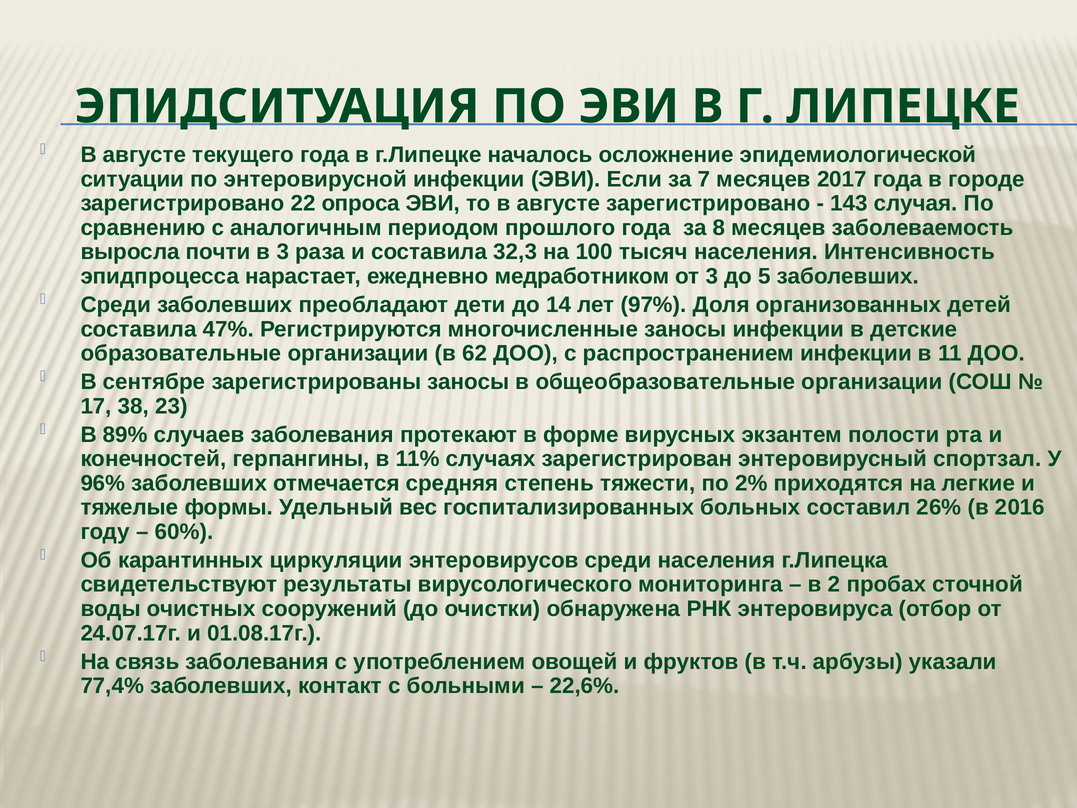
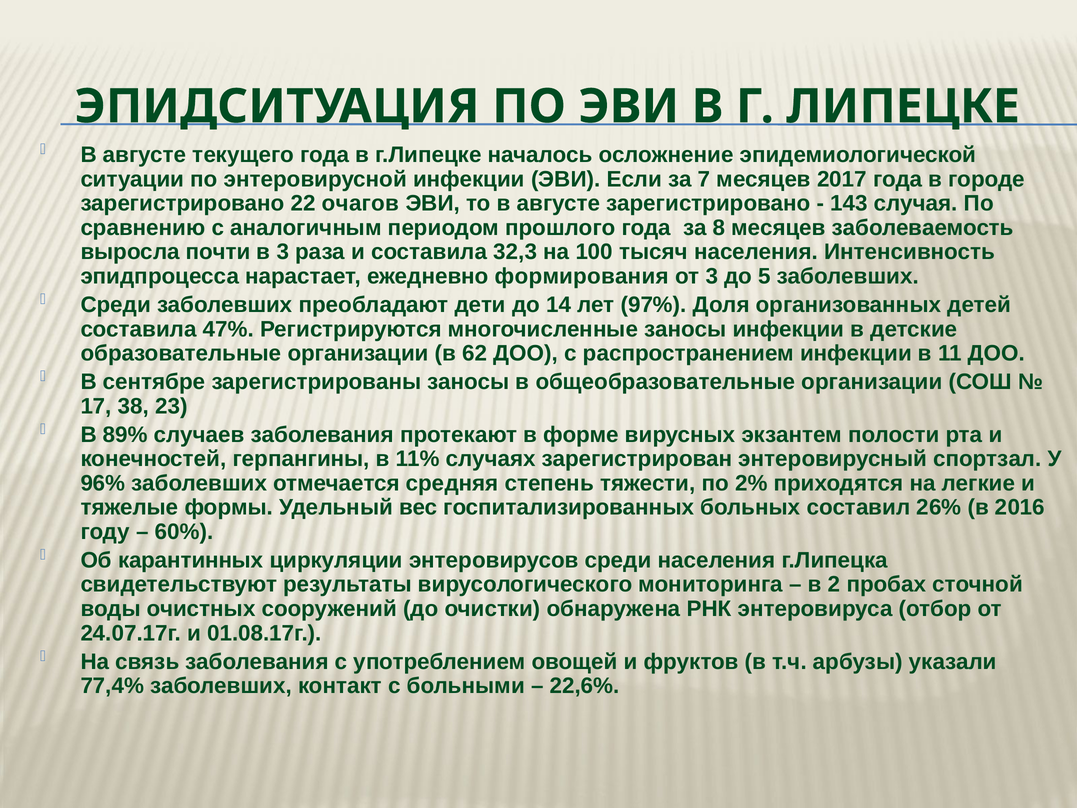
опроса: опроса -> очагов
медработником: медработником -> формирования
